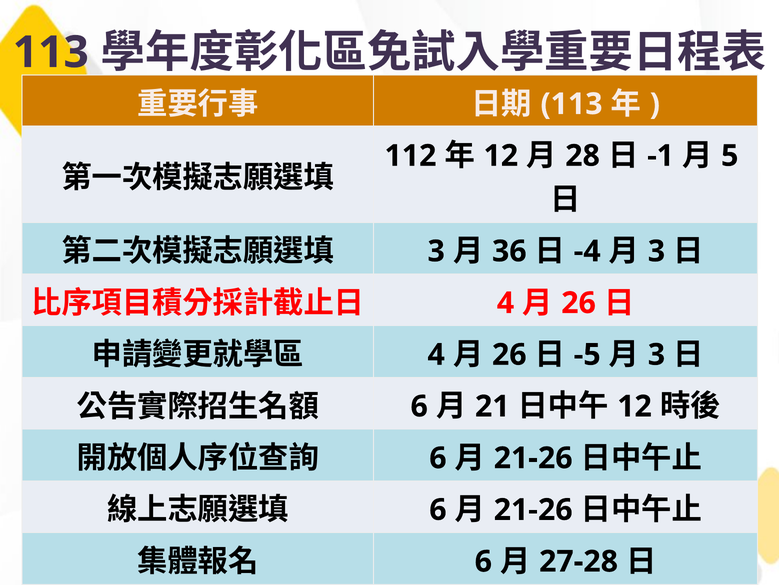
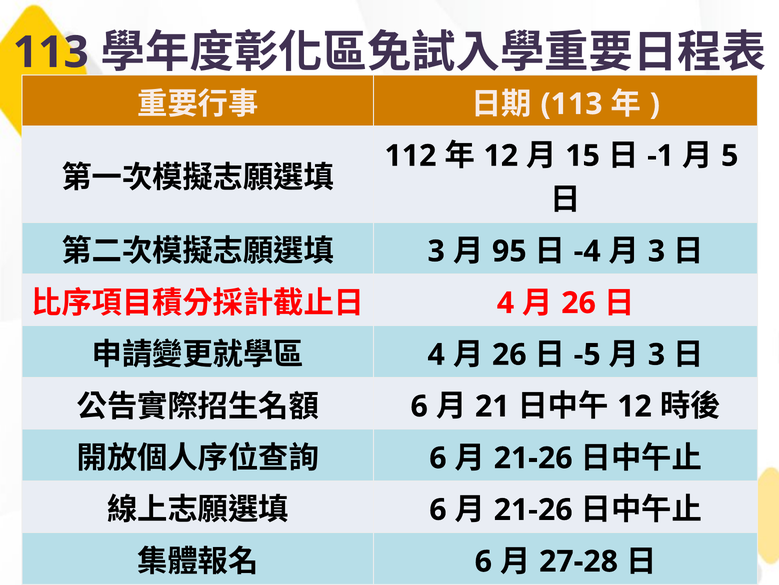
28: 28 -> 15
36: 36 -> 95
